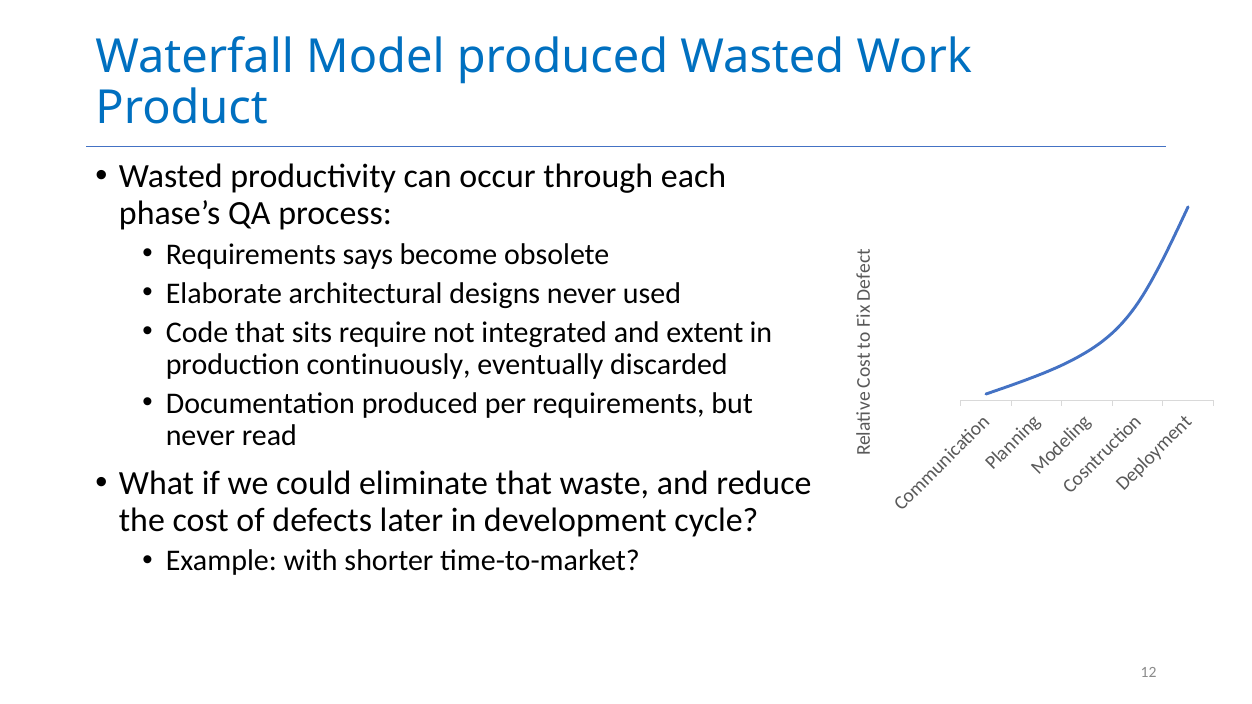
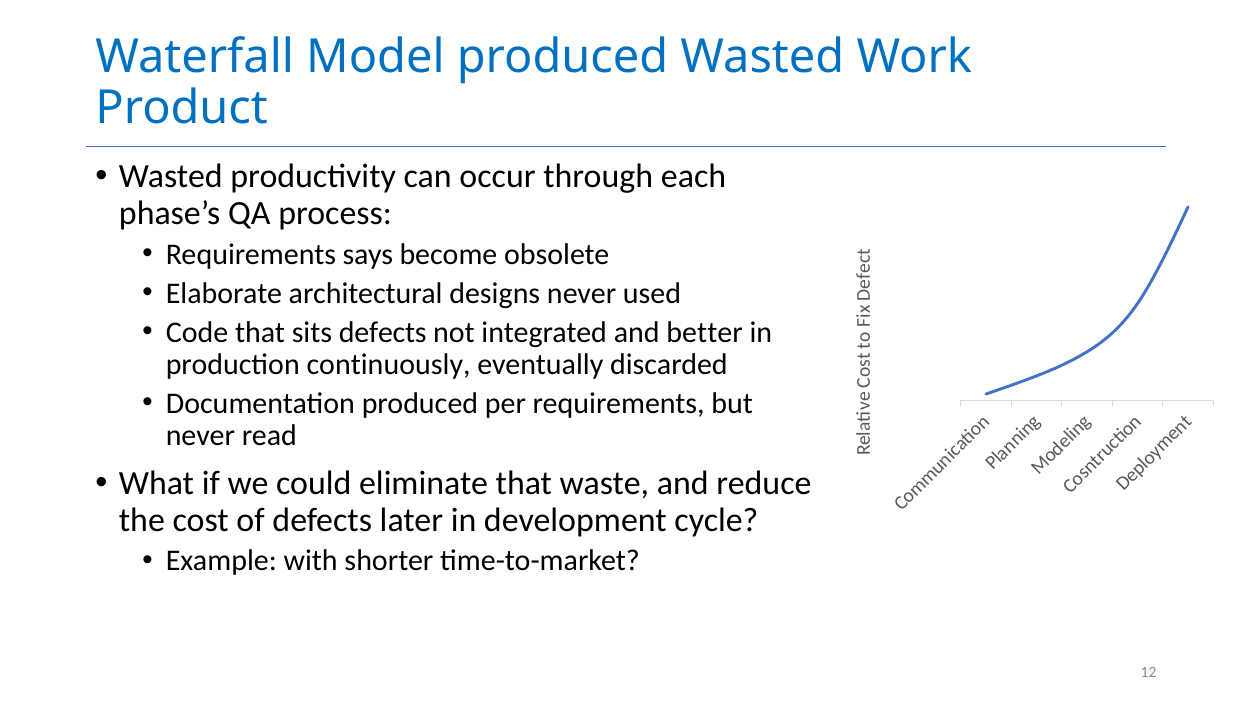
sits require: require -> defects
extent: extent -> better
